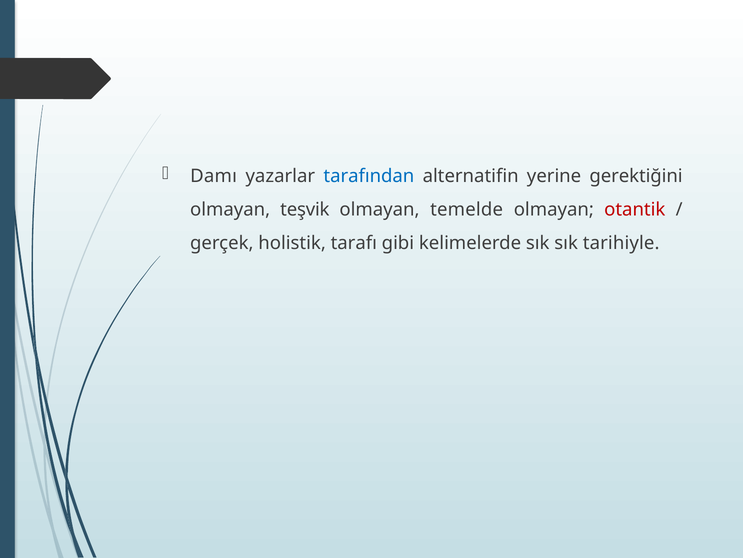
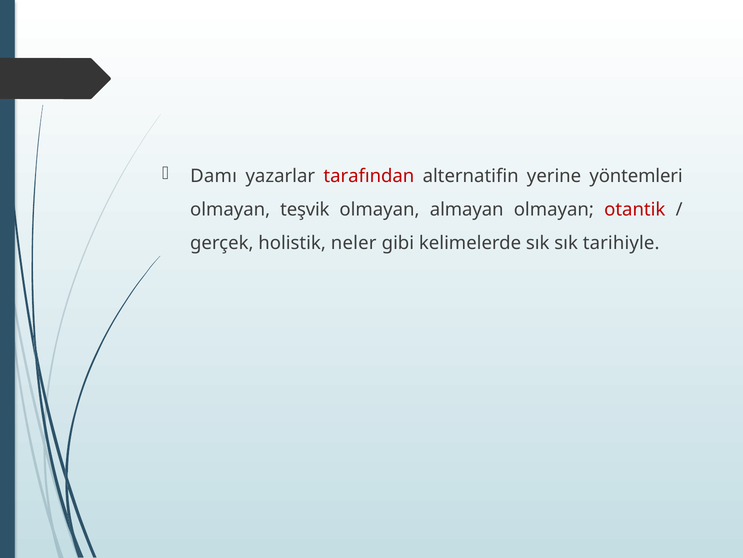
tarafından colour: blue -> red
gerektiğini: gerektiğini -> yöntemleri
temelde: temelde -> almayan
tarafı: tarafı -> neler
